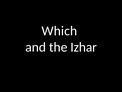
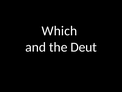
Izhar: Izhar -> Deut
